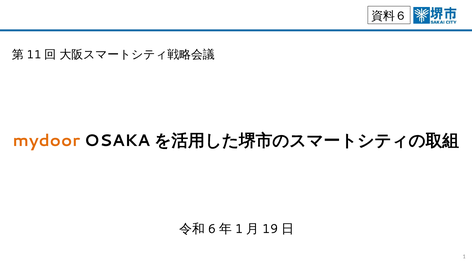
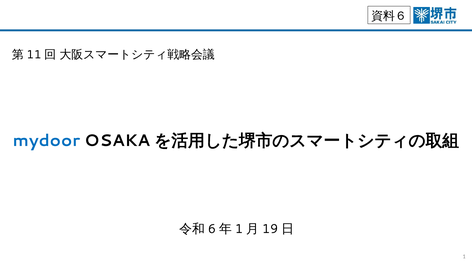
mydoor colour: orange -> blue
